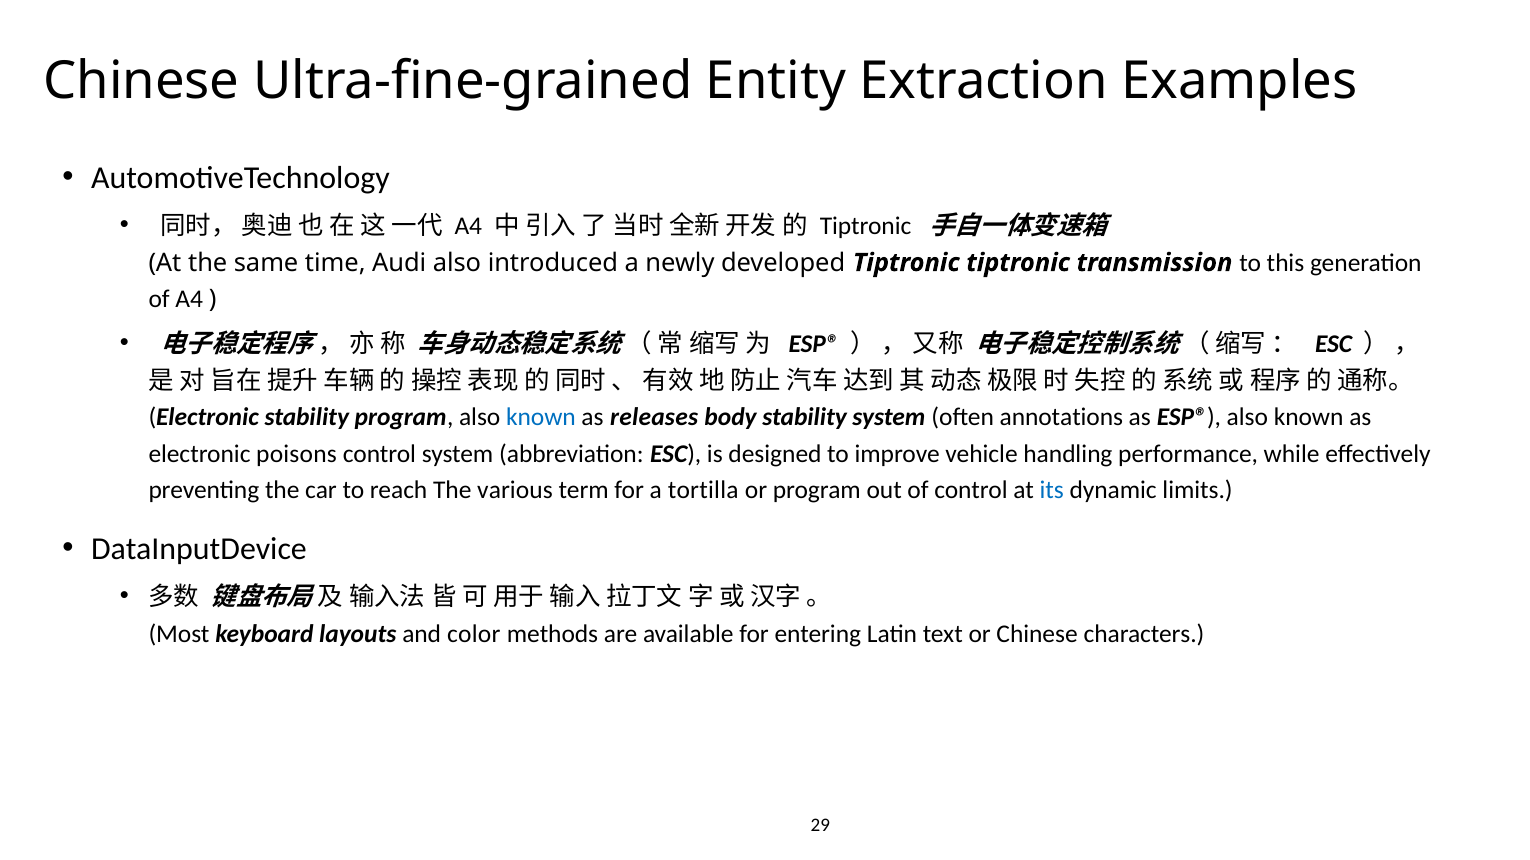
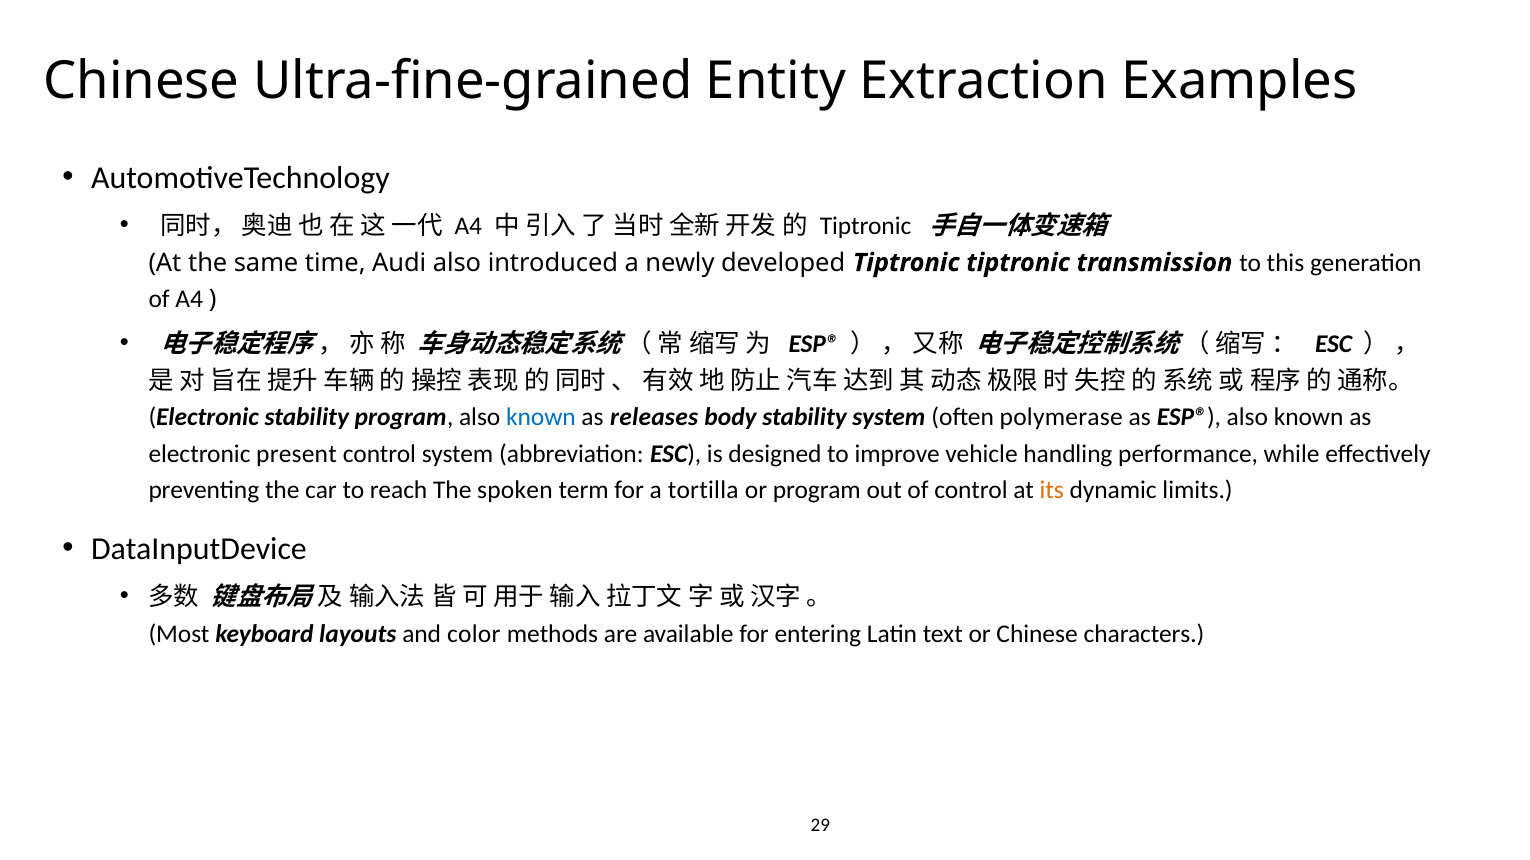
annotations: annotations -> polymerase
poisons: poisons -> present
various: various -> spoken
its colour: blue -> orange
